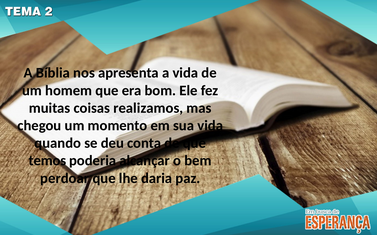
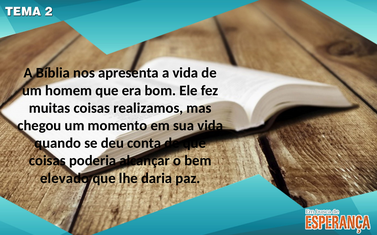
temos at (47, 161): temos -> coisas
perdoar: perdoar -> elevado
